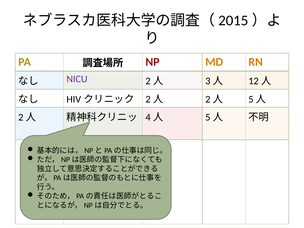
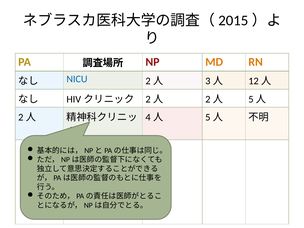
NICU colour: purple -> blue
